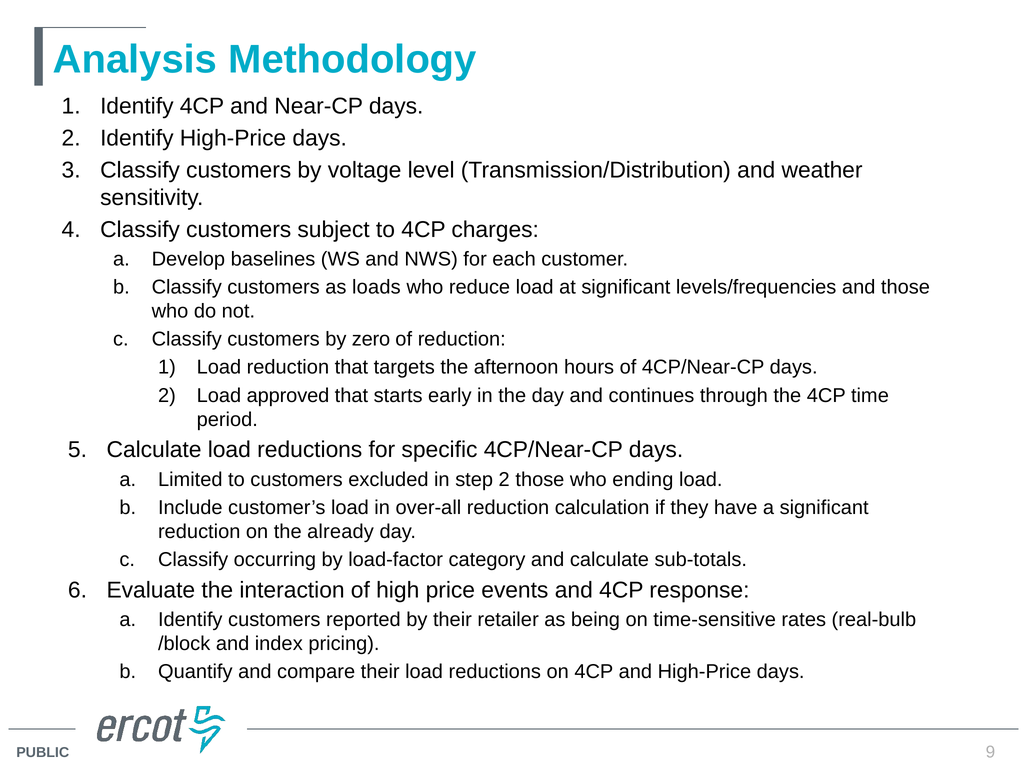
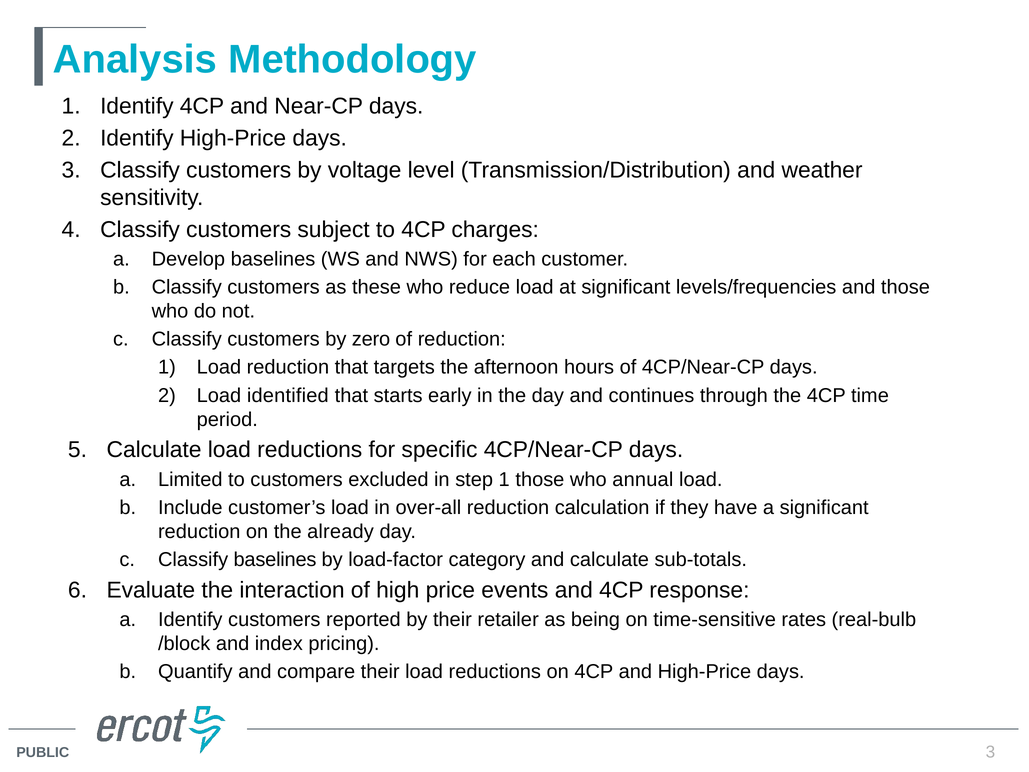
loads: loads -> these
approved: approved -> identified
step 2: 2 -> 1
ending: ending -> annual
Classify occurring: occurring -> baselines
9 at (990, 752): 9 -> 3
